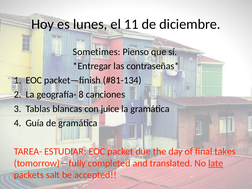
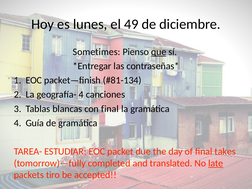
11: 11 -> 49
que underline: none -> present
geografía- 8: 8 -> 4
con juice: juice -> final
salt: salt -> tiro
